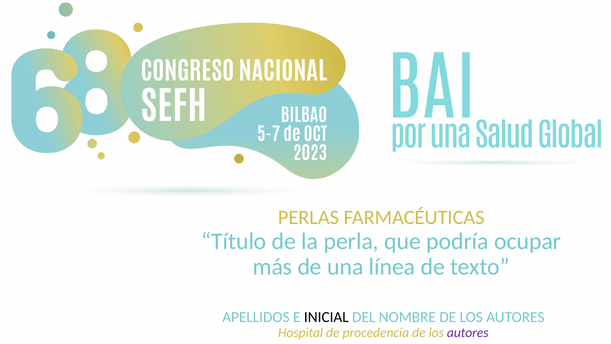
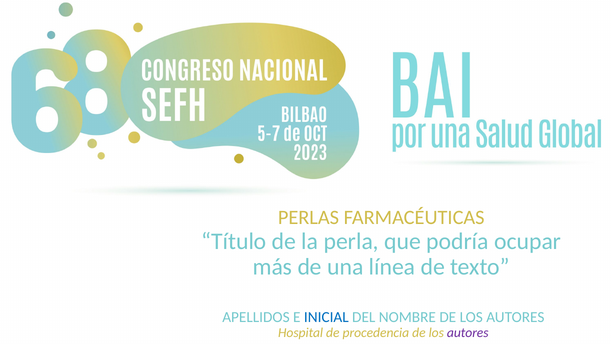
INICIAL colour: black -> blue
